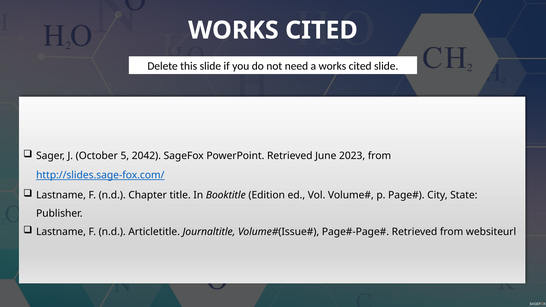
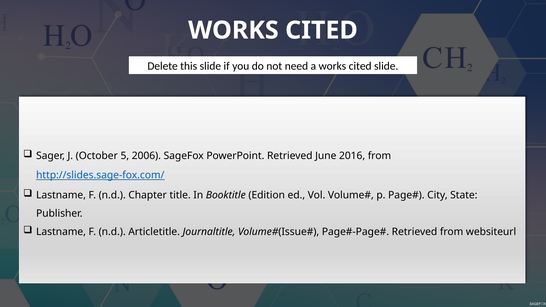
2042: 2042 -> 2006
2023: 2023 -> 2016
